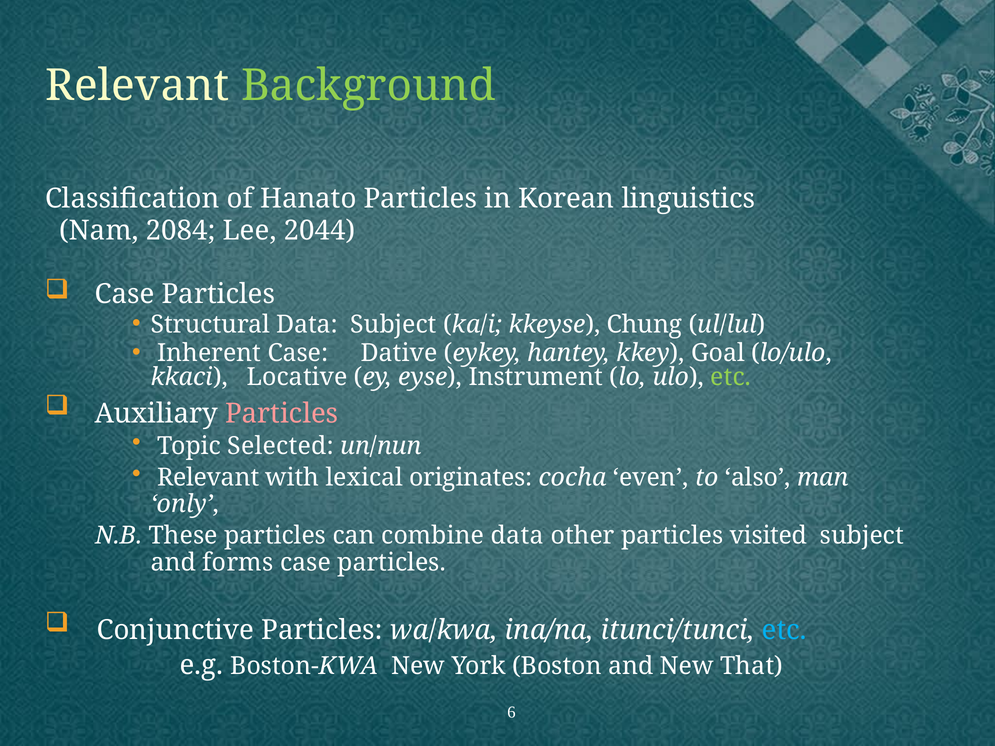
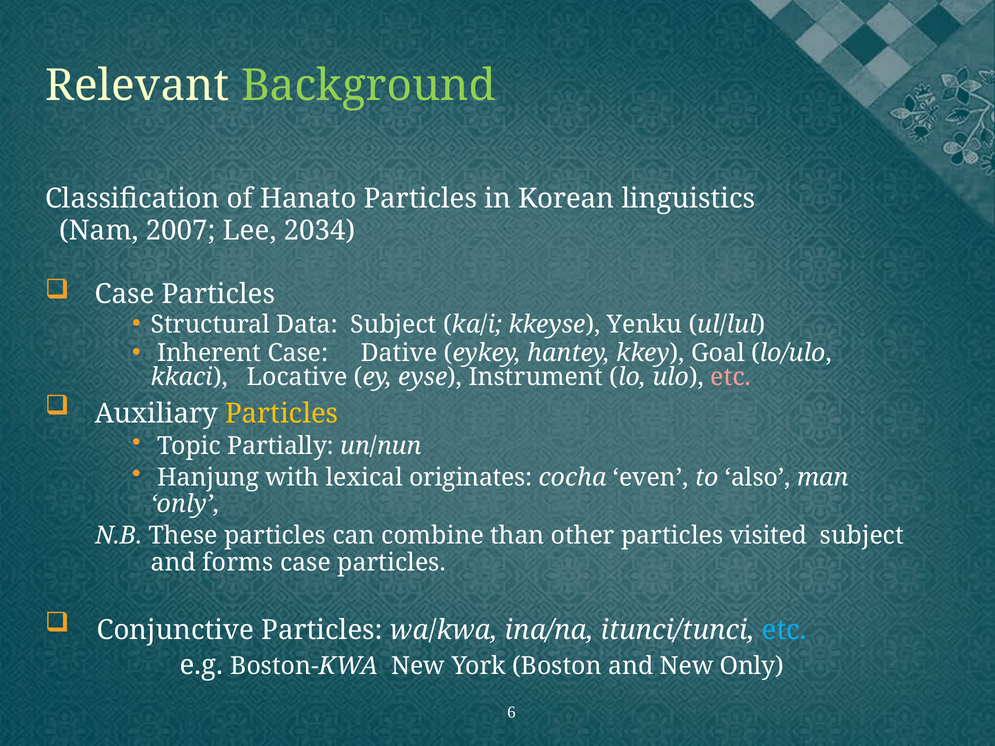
2084: 2084 -> 2007
2044: 2044 -> 2034
Chung: Chung -> Yenku
etc at (731, 377) colour: light green -> pink
Particles at (282, 414) colour: pink -> yellow
Selected: Selected -> Partially
Relevant at (208, 478): Relevant -> Hanjung
combine data: data -> than
New That: That -> Only
